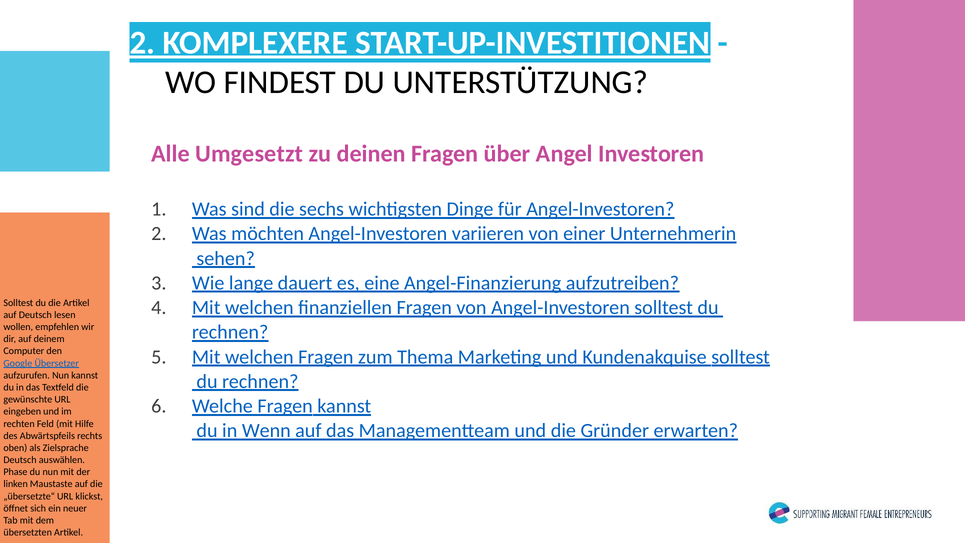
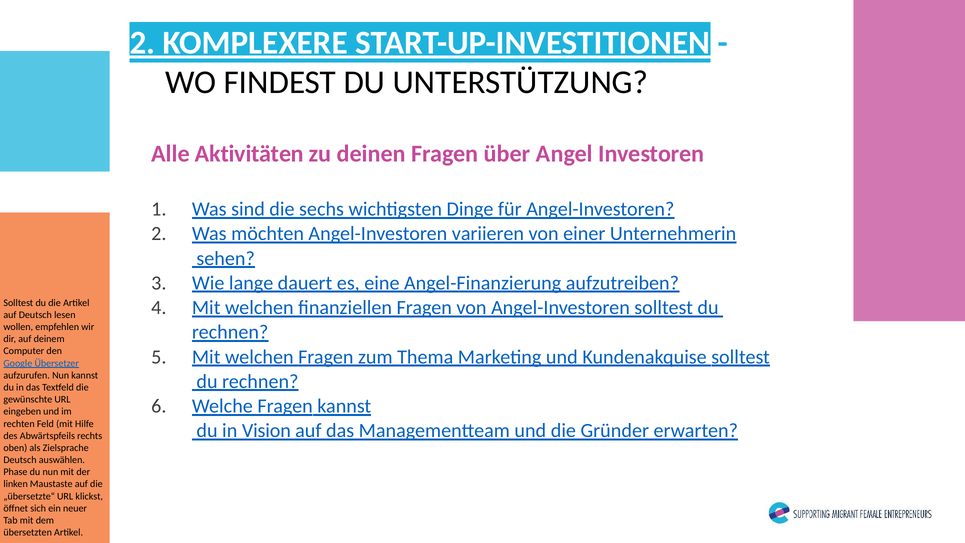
Umgesetzt: Umgesetzt -> Aktivitäten
Wenn: Wenn -> Vision
